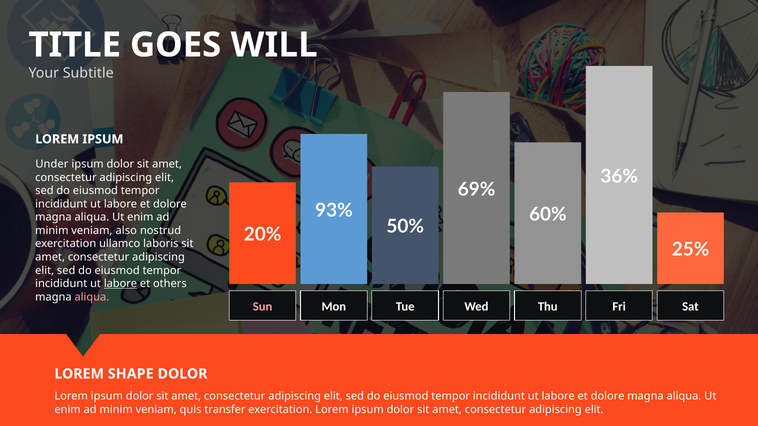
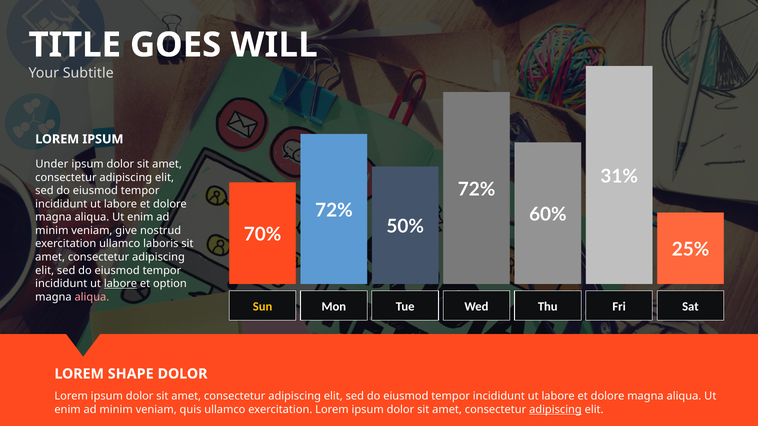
36%: 36% -> 31%
69% at (477, 189): 69% -> 72%
93% at (334, 210): 93% -> 72%
20%: 20% -> 70%
also: also -> give
others: others -> option
Sun colour: pink -> yellow
quis transfer: transfer -> ullamco
adipiscing at (555, 410) underline: none -> present
